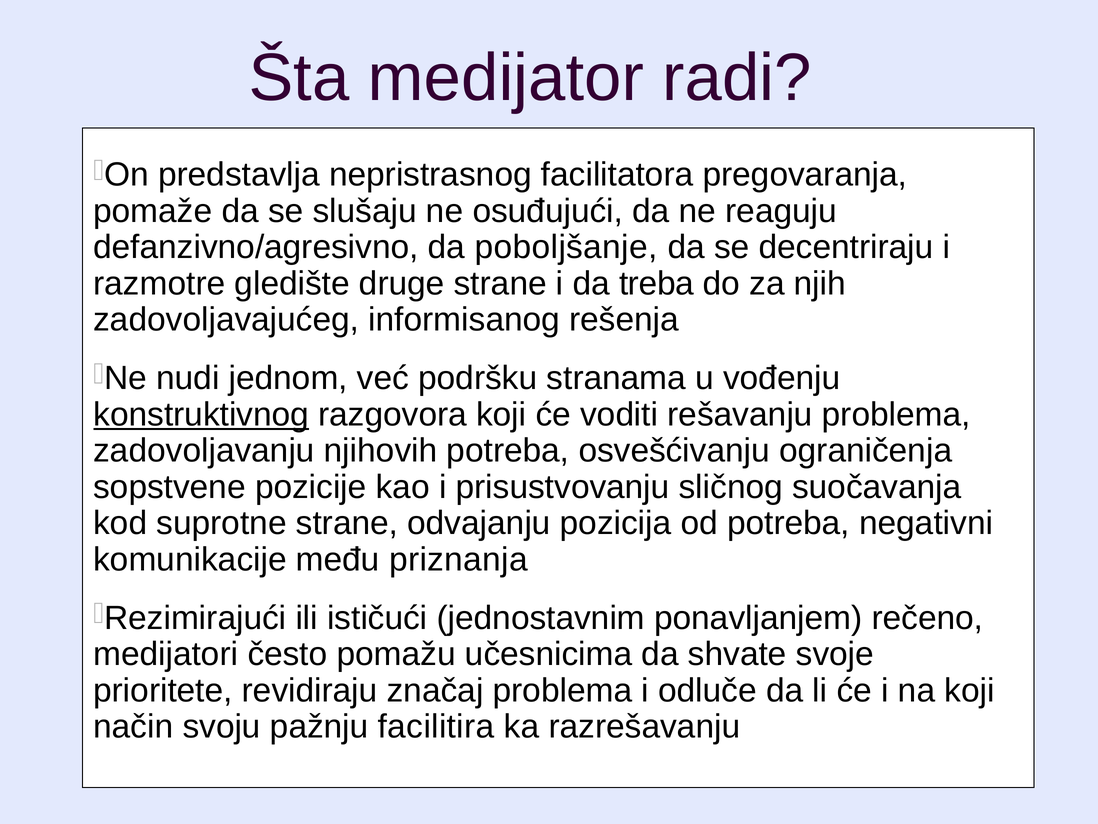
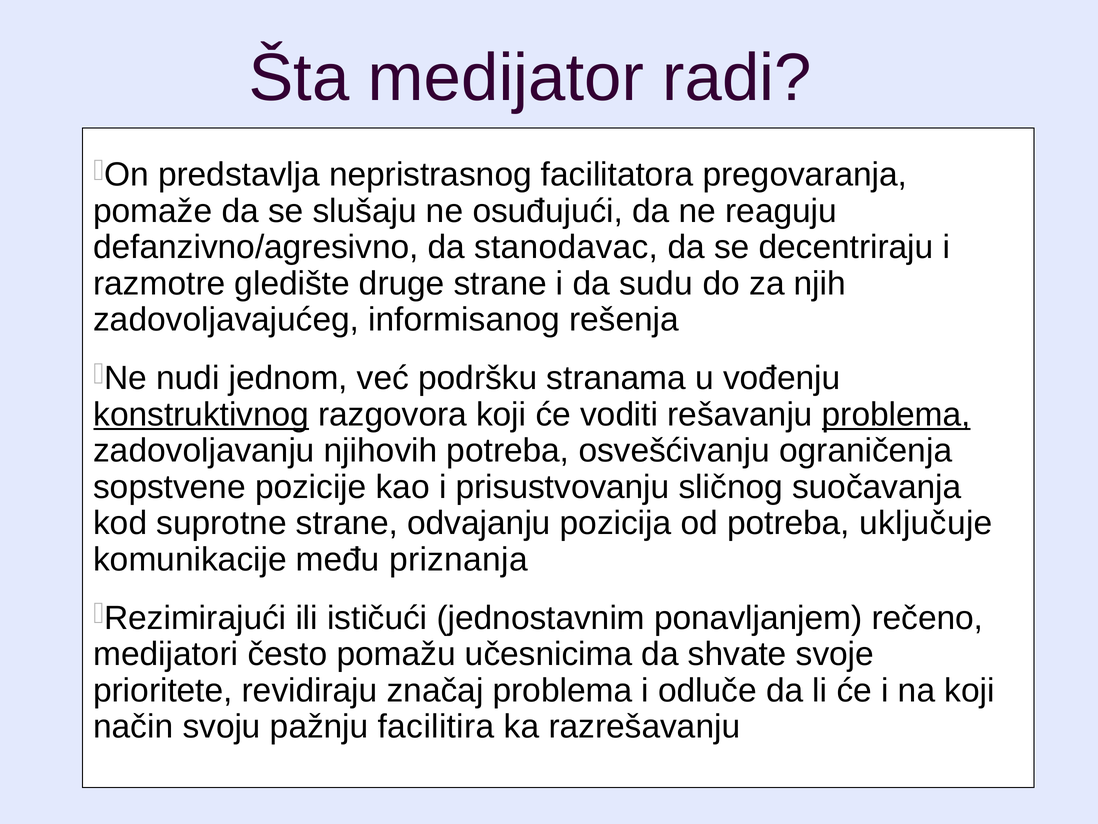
poboljšanje: poboljšanje -> stanodavac
treba: treba -> sudu
problema at (896, 414) underline: none -> present
negativni: negativni -> uključuje
